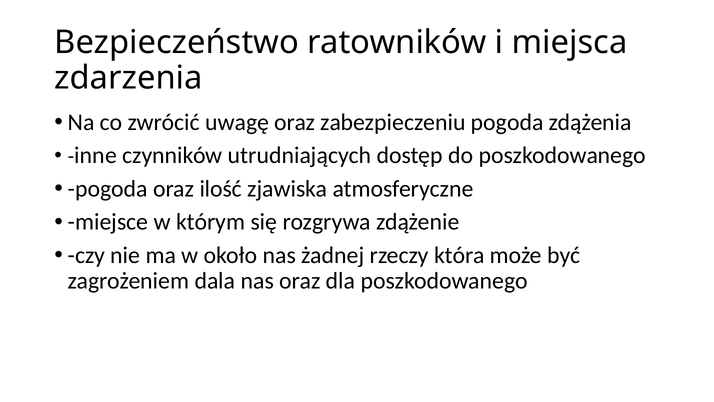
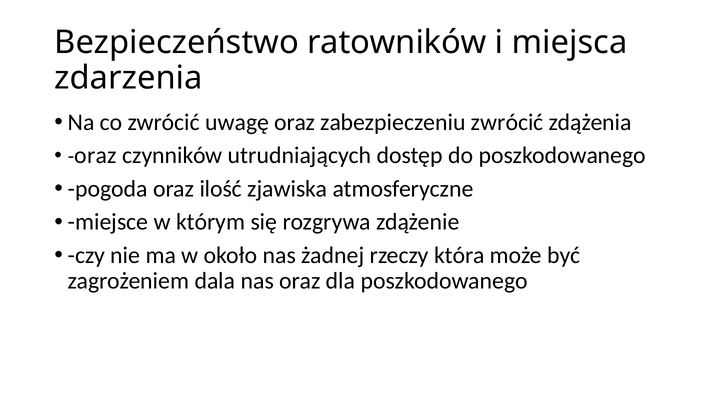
zabezpieczeniu pogoda: pogoda -> zwrócić
inne at (96, 155): inne -> oraz
